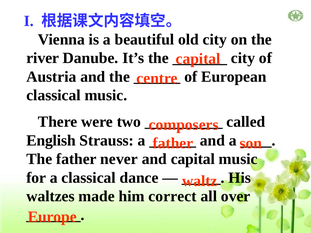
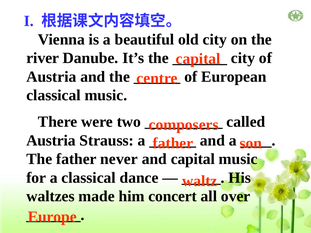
English at (51, 141): English -> Austria
correct: correct -> concert
